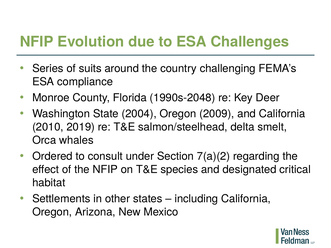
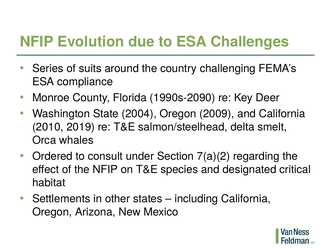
1990s-2048: 1990s-2048 -> 1990s-2090
